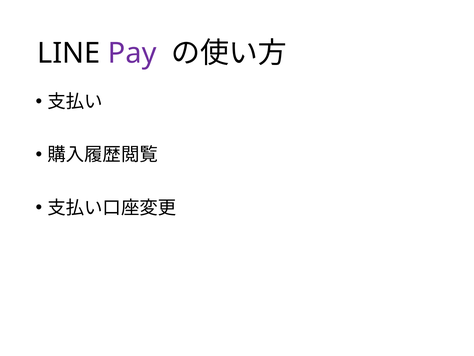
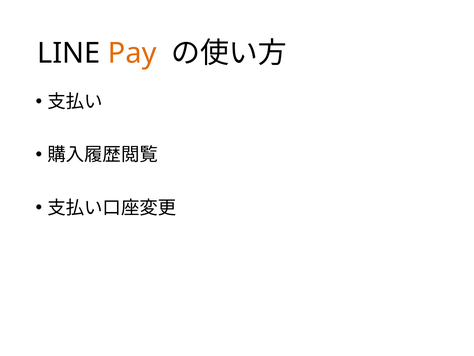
Pay colour: purple -> orange
